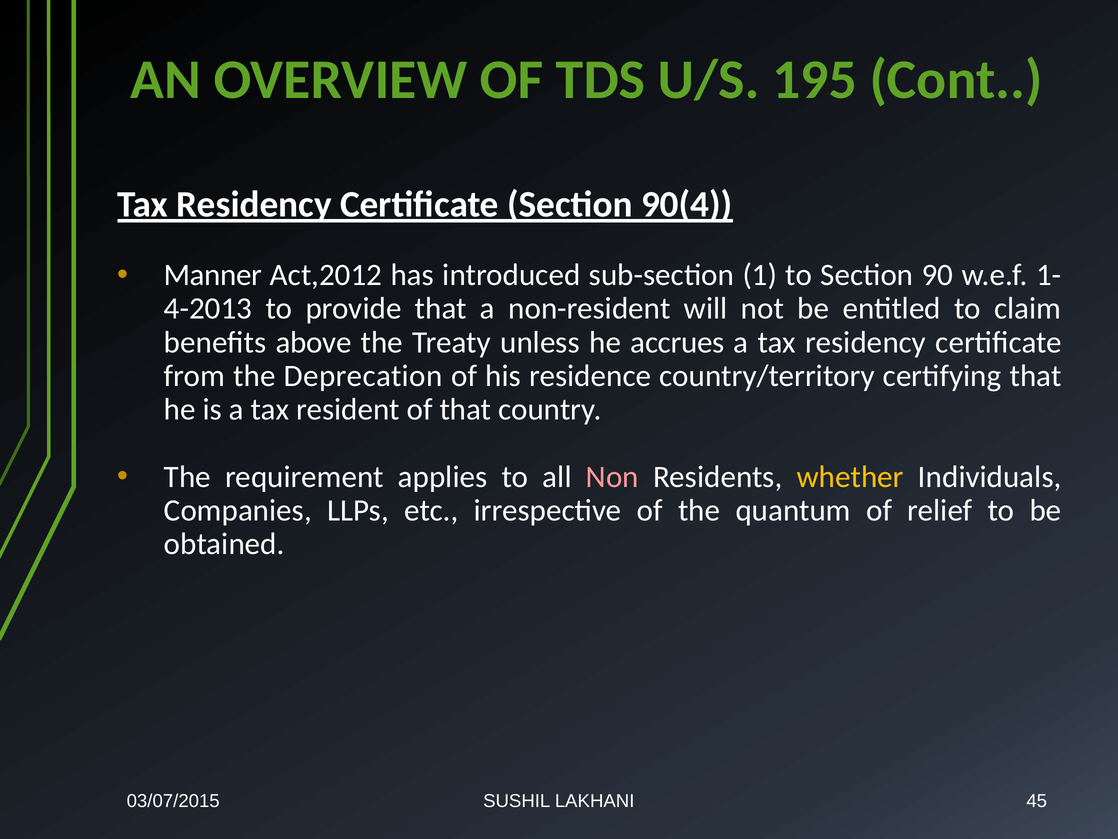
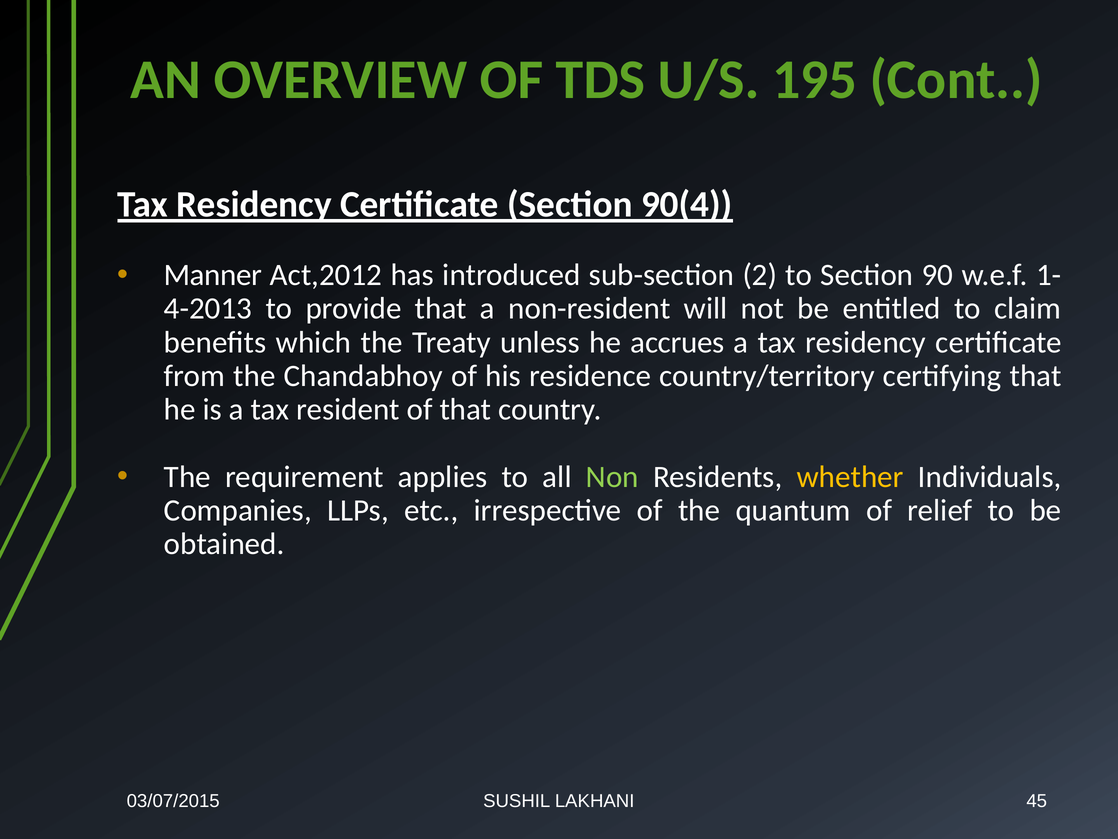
1: 1 -> 2
above: above -> which
Deprecation: Deprecation -> Chandabhoy
Non colour: pink -> light green
